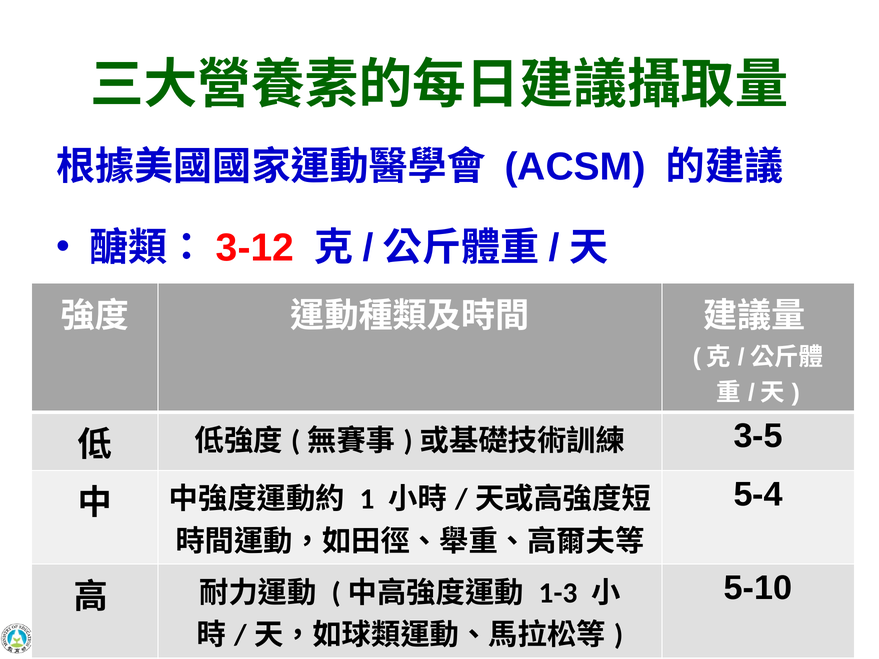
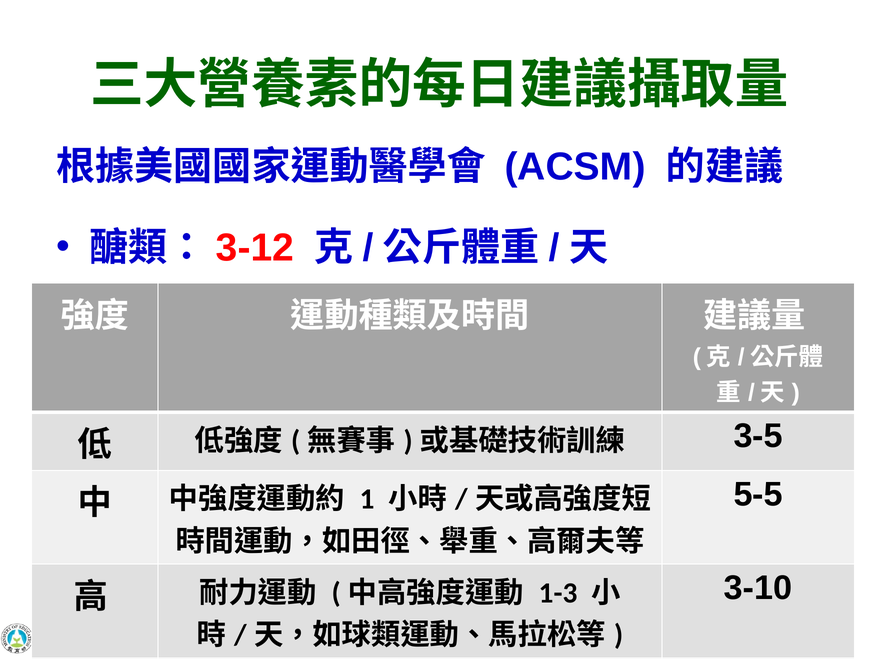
5-4: 5-4 -> 5-5
5-10: 5-10 -> 3-10
